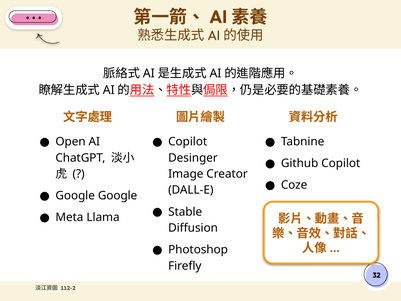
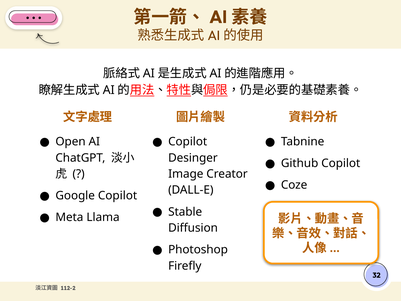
Google Google: Google -> Copilot
